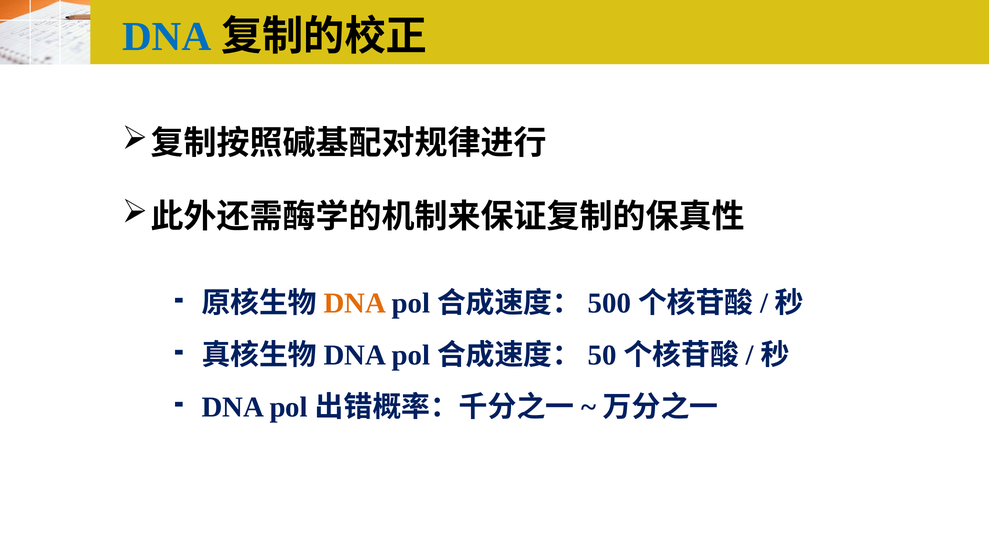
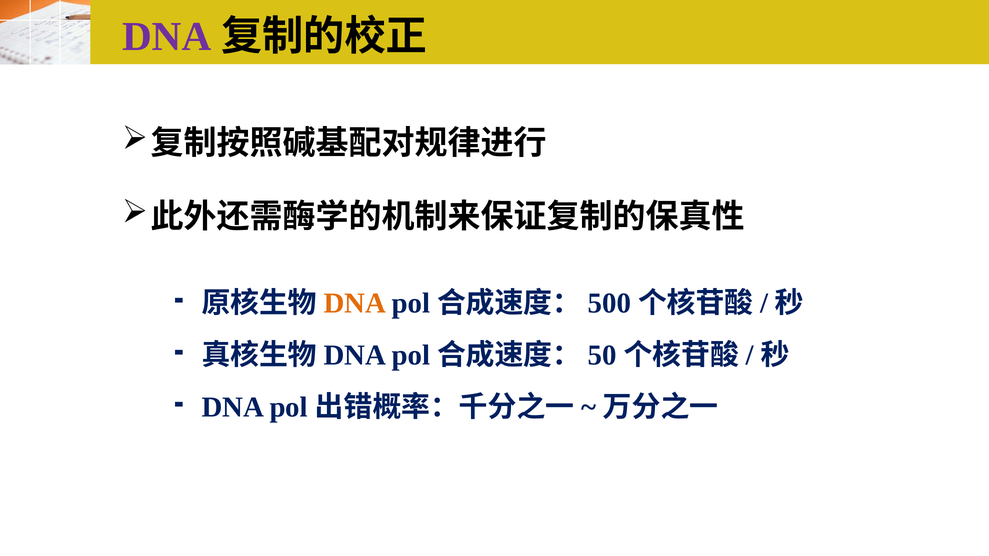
DNA at (167, 37) colour: blue -> purple
